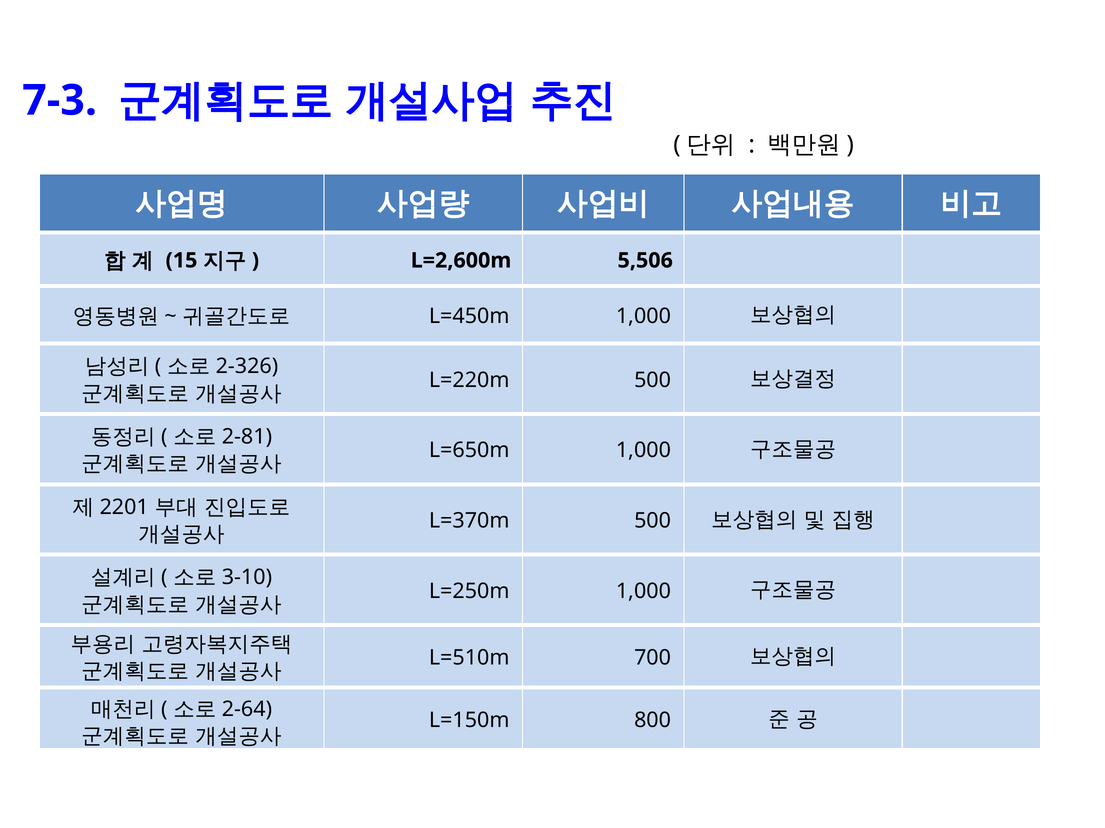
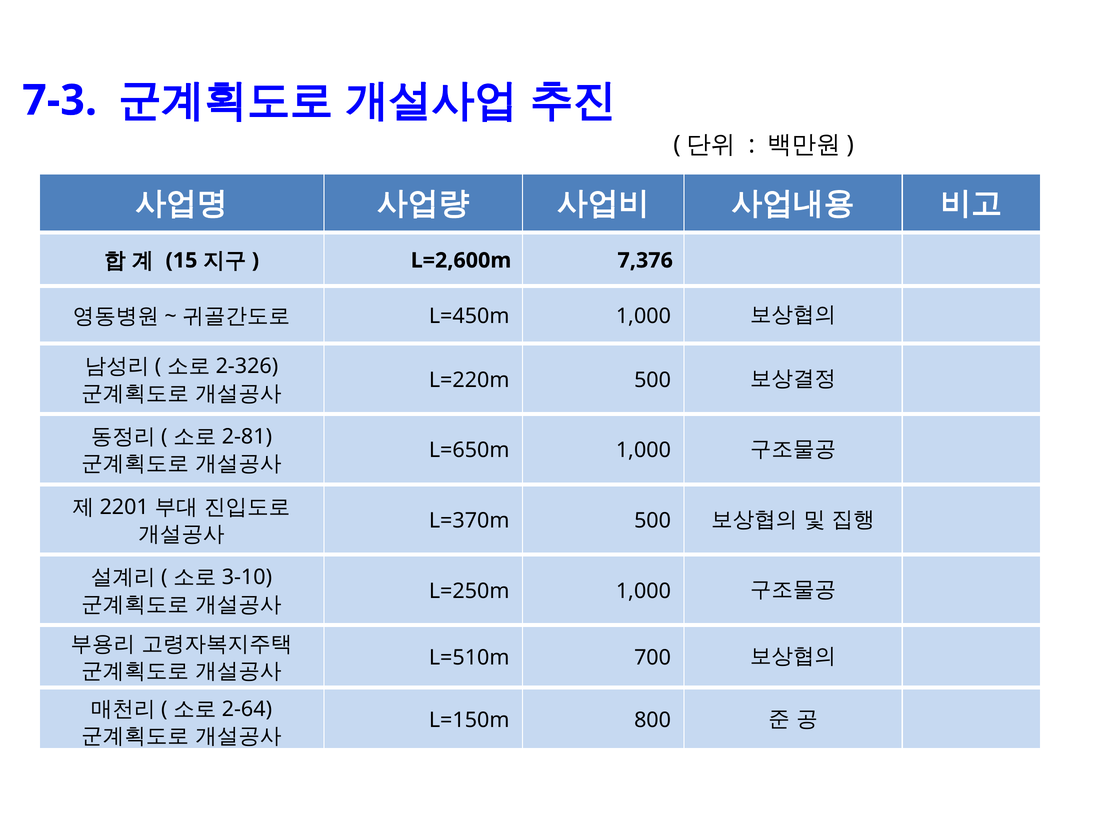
5,506: 5,506 -> 7,376
